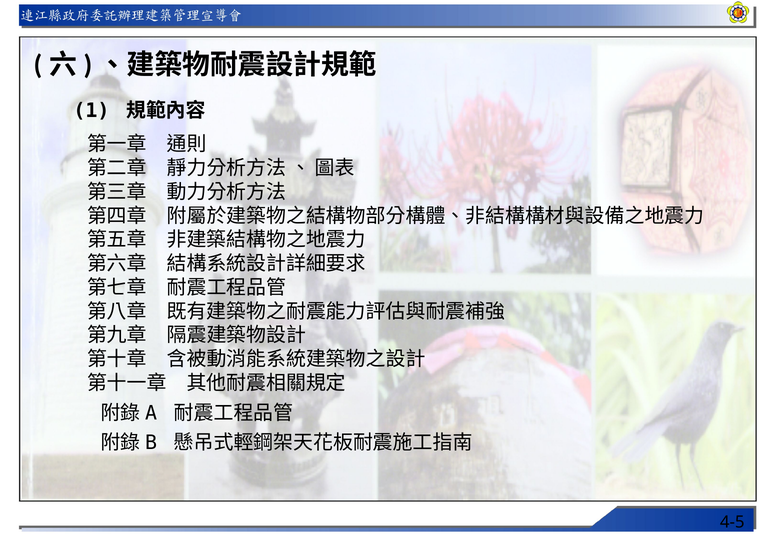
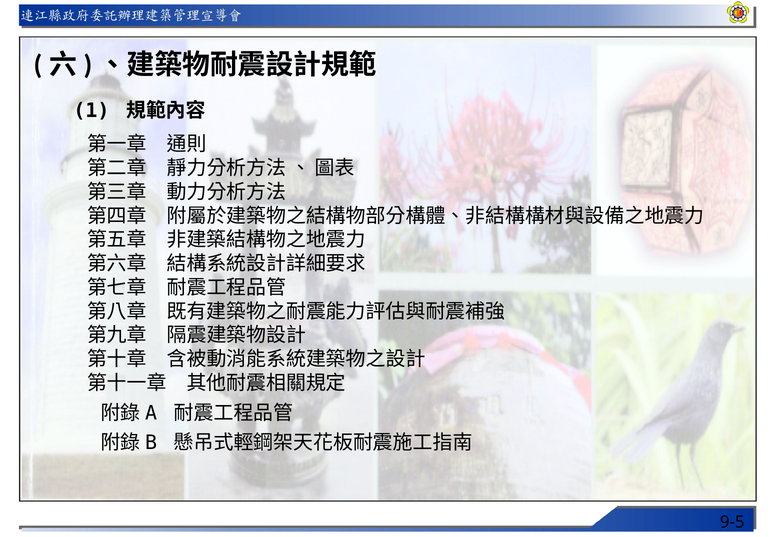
4-5: 4-5 -> 9-5
